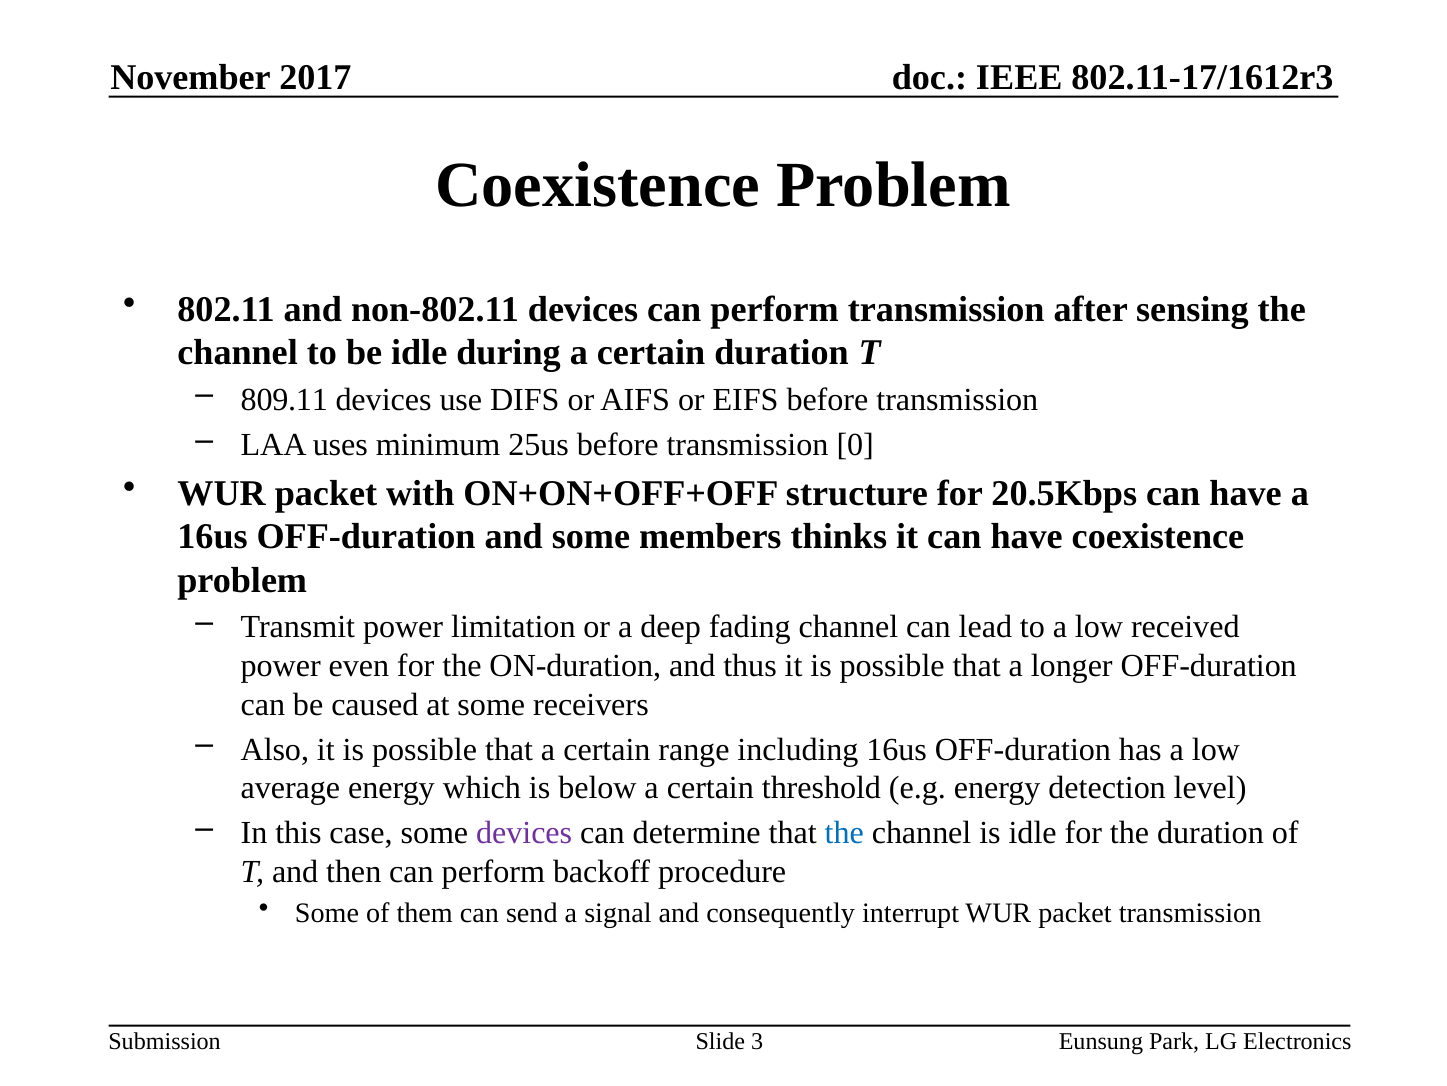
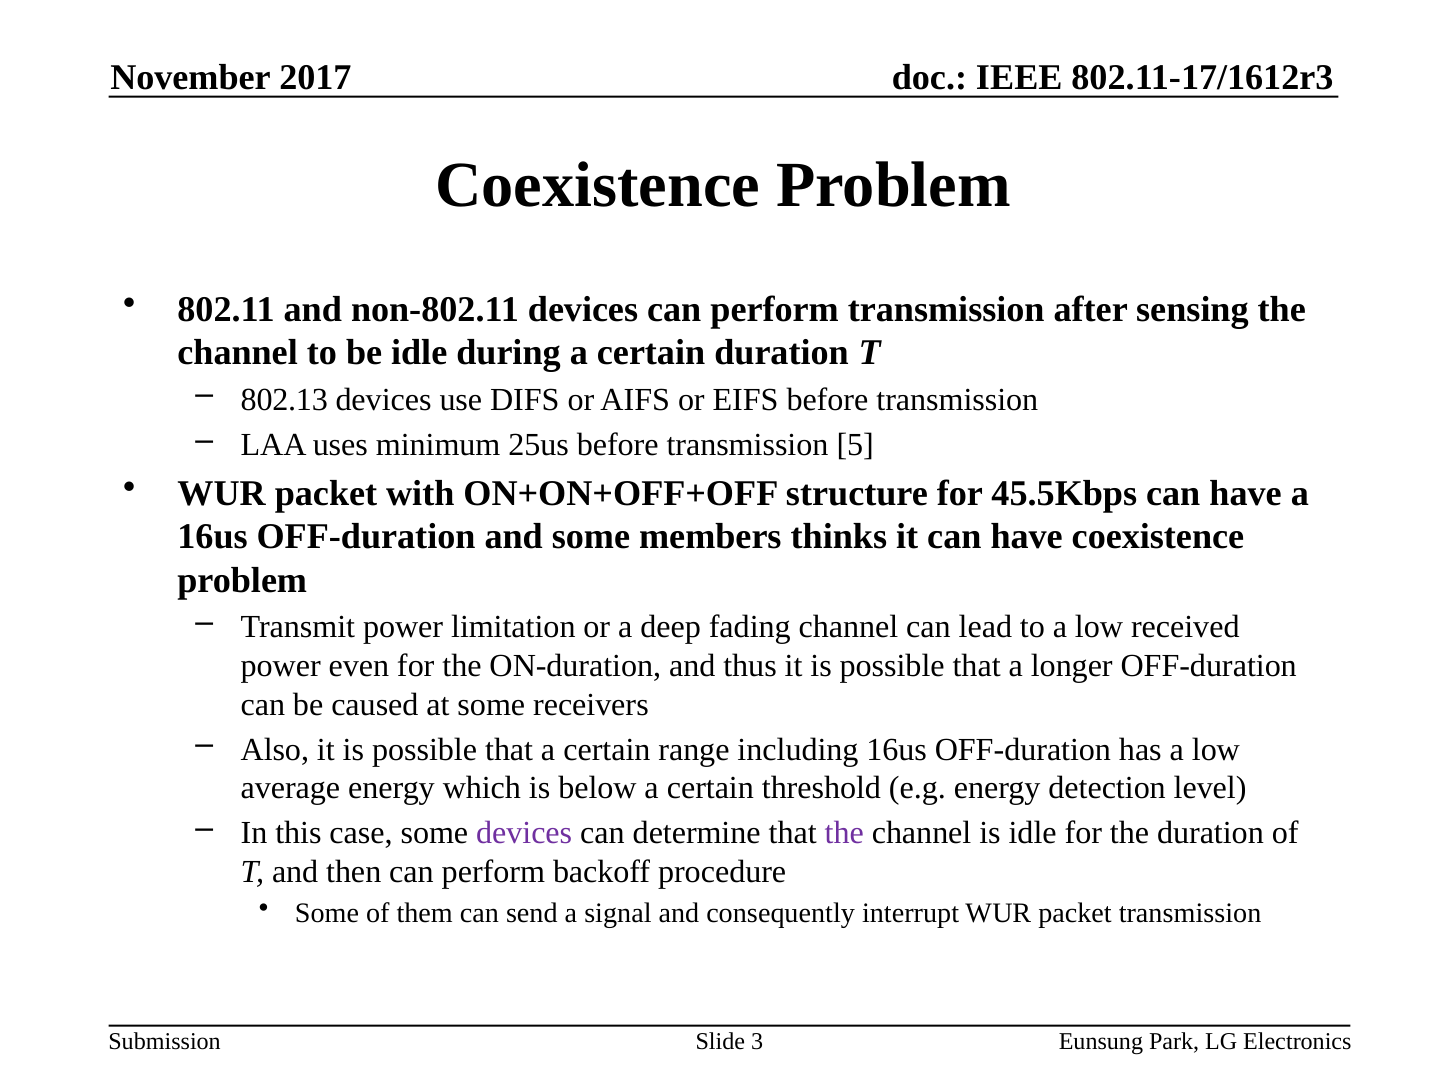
809.11: 809.11 -> 802.13
0: 0 -> 5
20.5Kbps: 20.5Kbps -> 45.5Kbps
the at (844, 833) colour: blue -> purple
